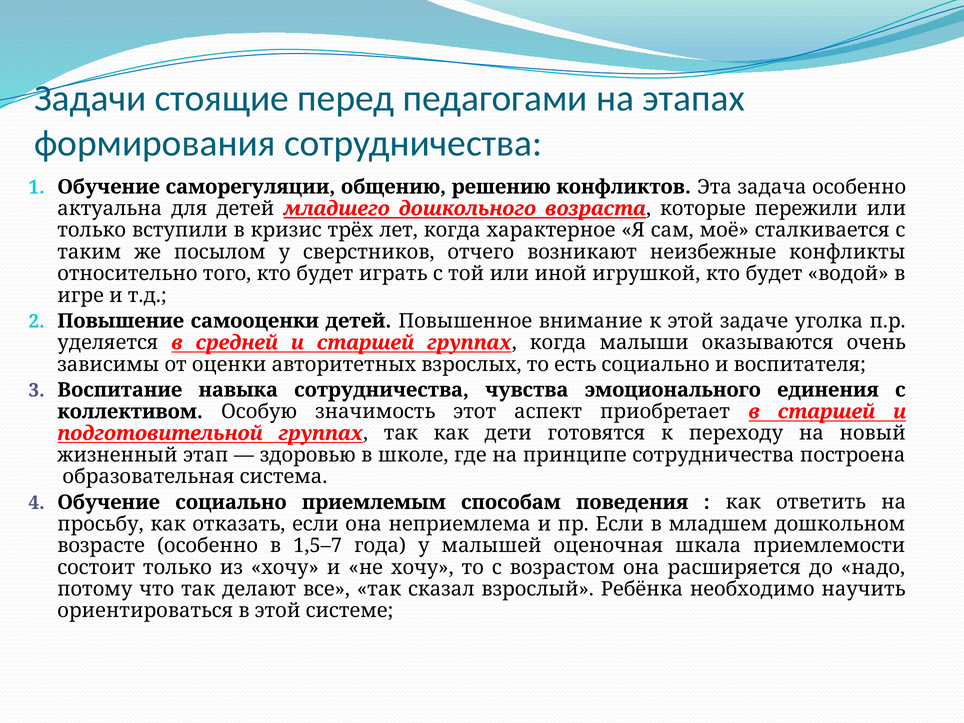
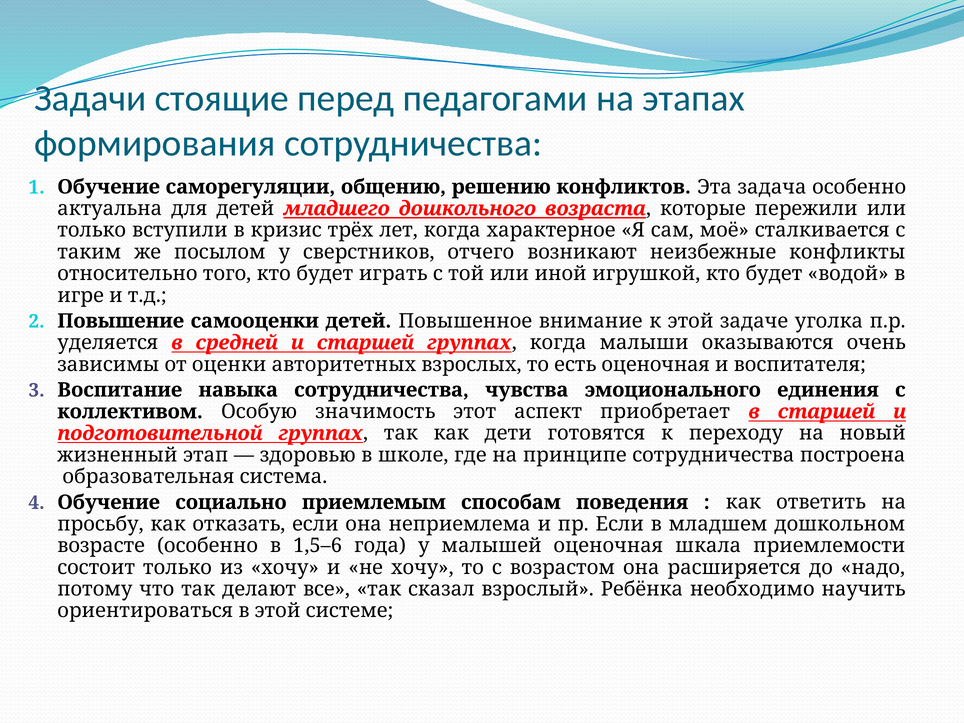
есть социально: социально -> оценочная
1,5–7: 1,5–7 -> 1,5–6
